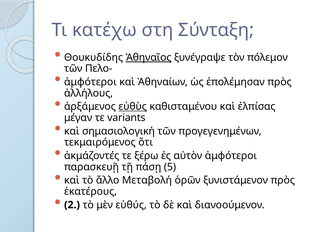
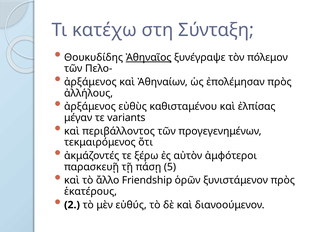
ἀμφότεροι at (90, 82): ἀμφότεροι -> ἀρξάμενος
εὐθὺς underline: present -> none
σημασιολογική: σημασιολογική -> περιβάλλοντος
Μεταβολή: Μεταβολή -> Friendship
